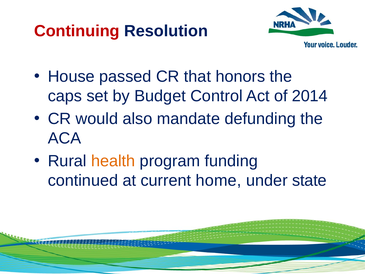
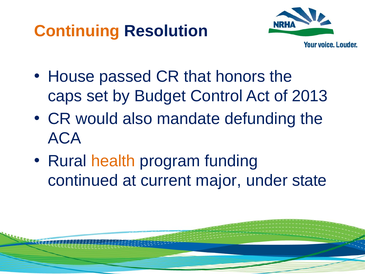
Continuing colour: red -> orange
2014: 2014 -> 2013
home: home -> major
